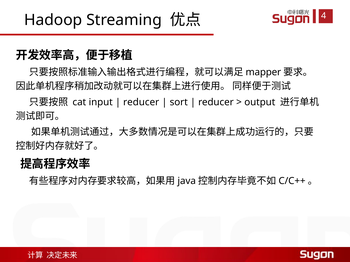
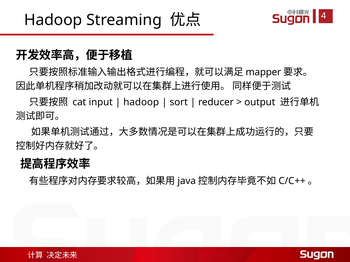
reducer at (141, 102): reducer -> hadoop
